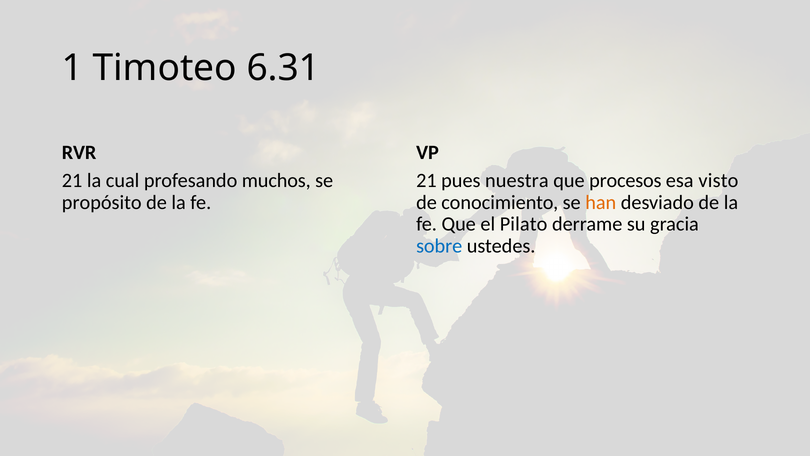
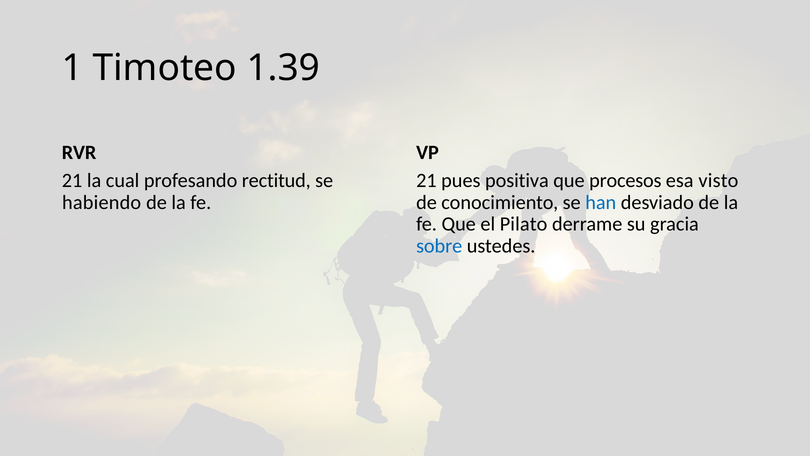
6.31: 6.31 -> 1.39
muchos: muchos -> rectitud
nuestra: nuestra -> positiva
propósito: propósito -> habiendo
han colour: orange -> blue
